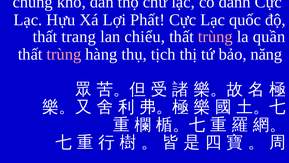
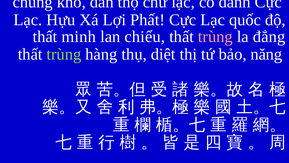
trang: trang -> minh
quần: quần -> đẳng
trùng at (64, 54) colour: pink -> light green
tịch: tịch -> diệt
